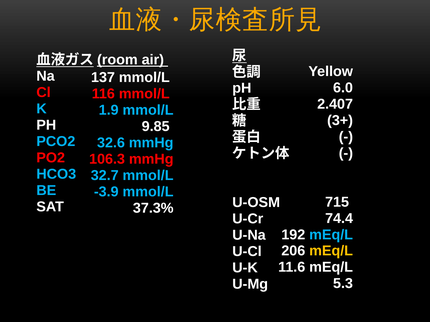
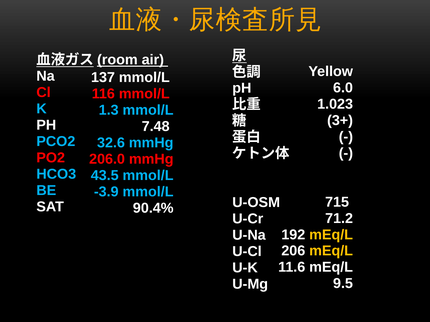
2.407: 2.407 -> 1.023
1.9: 1.9 -> 1.3
9.85: 9.85 -> 7.48
106.3: 106.3 -> 206.0
32.7: 32.7 -> 43.5
37.3%: 37.3% -> 90.4%
74.4: 74.4 -> 71.2
mEq/L at (331, 235) colour: light blue -> yellow
5.3: 5.3 -> 9.5
